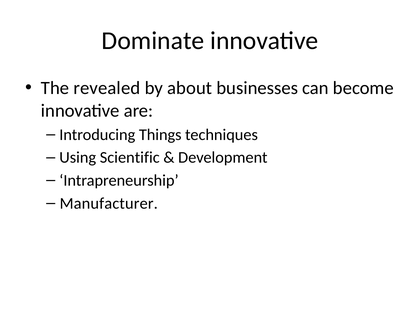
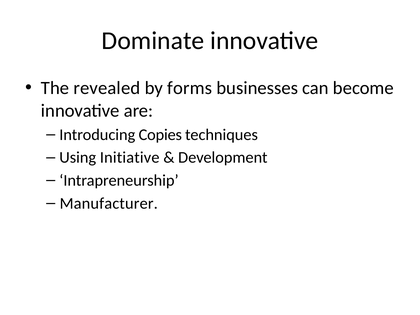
about: about -> forms
Things: Things -> Copies
Scientific: Scientific -> Initiative
